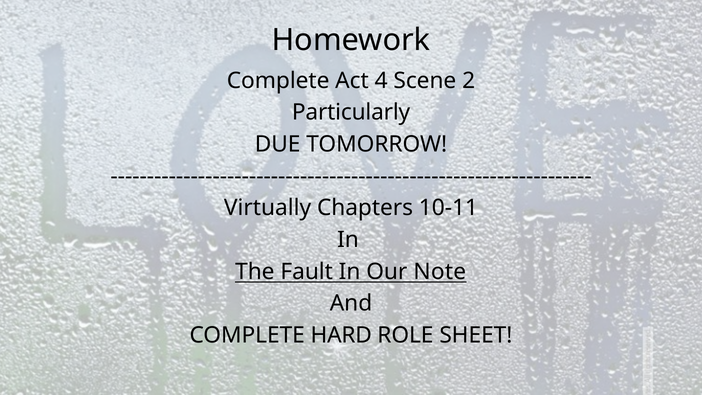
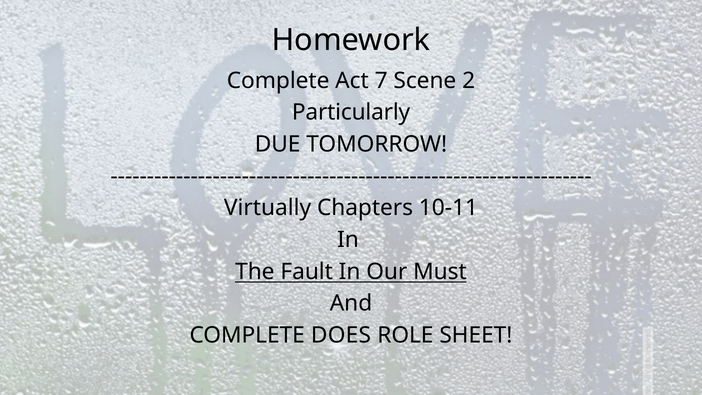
4: 4 -> 7
Note: Note -> Must
HARD: HARD -> DOES
